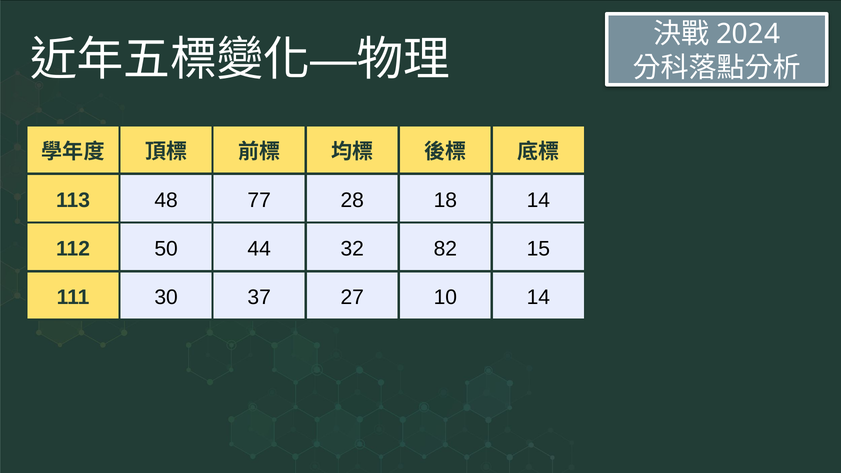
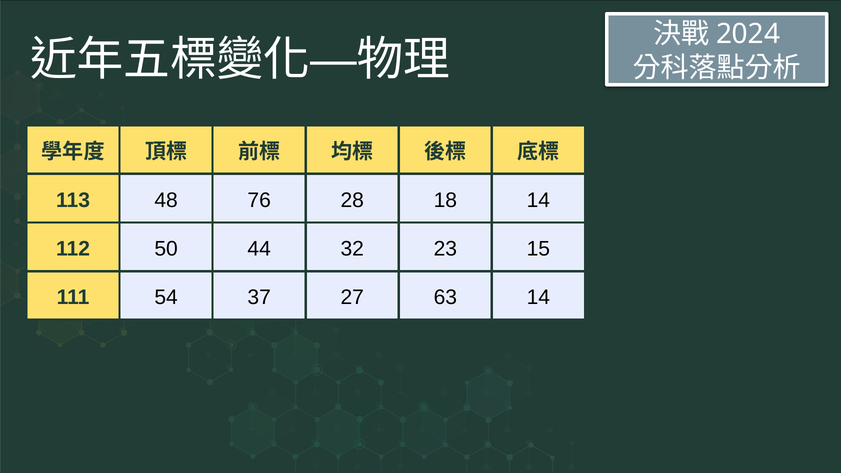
77: 77 -> 76
82: 82 -> 23
30: 30 -> 54
10: 10 -> 63
